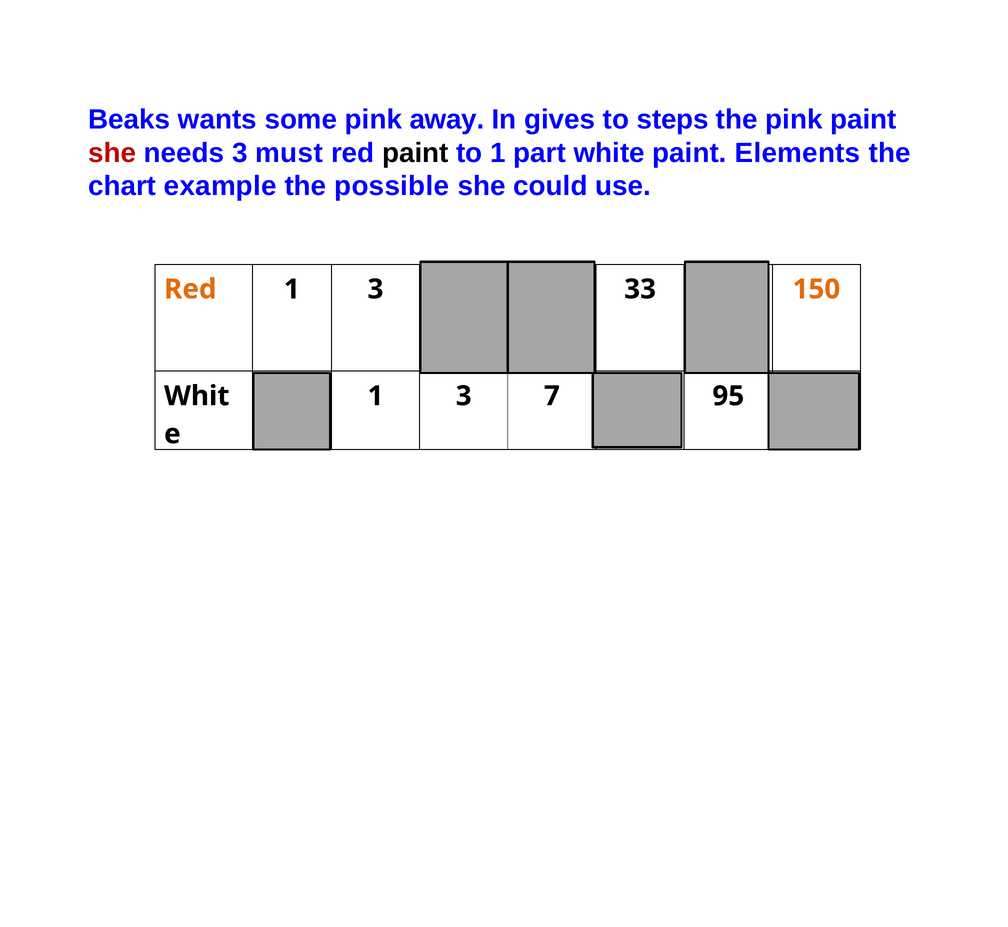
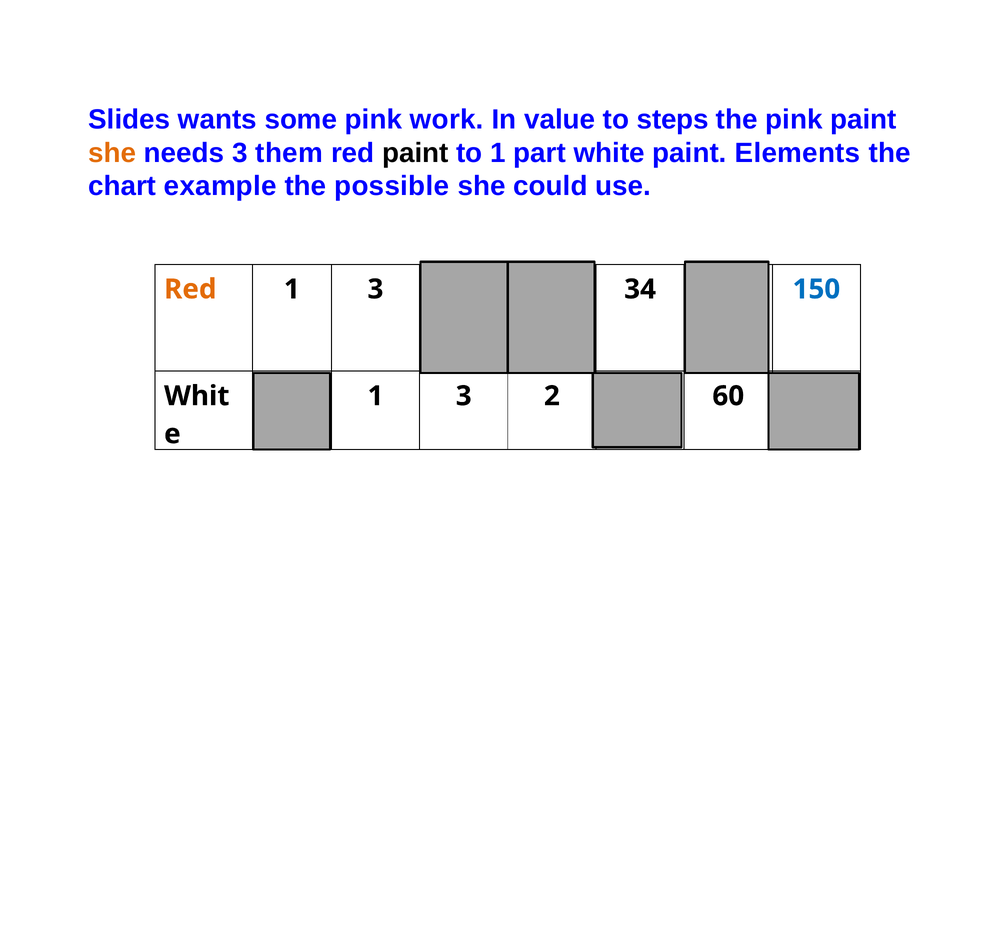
Beaks: Beaks -> Slides
away: away -> work
gives: gives -> value
she at (112, 153) colour: red -> orange
must: must -> them
33: 33 -> 34
150 colour: orange -> blue
7: 7 -> 2
95 at (728, 396): 95 -> 60
